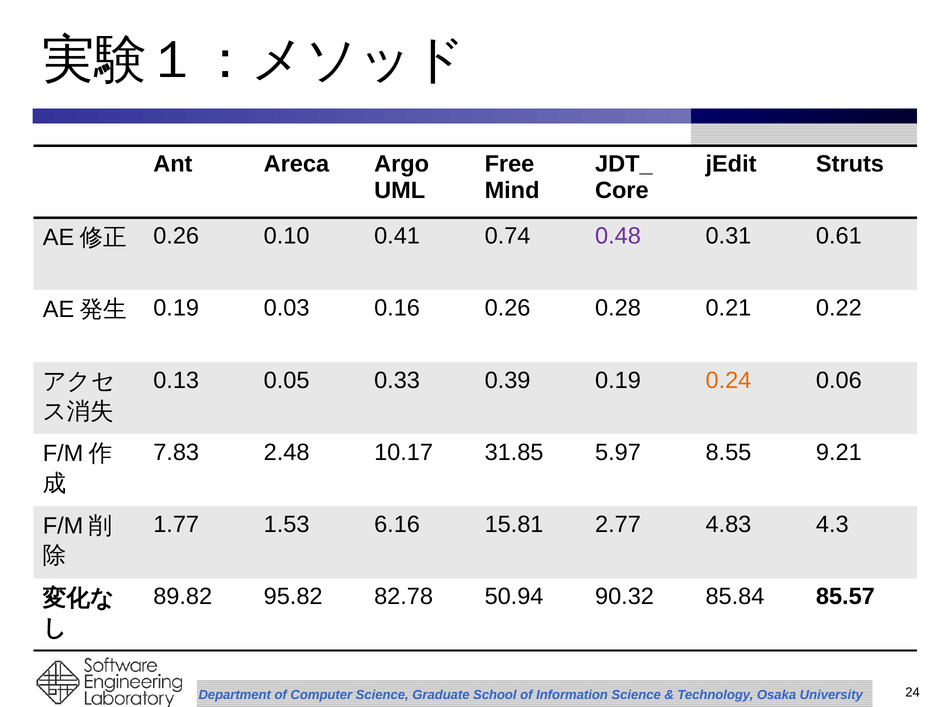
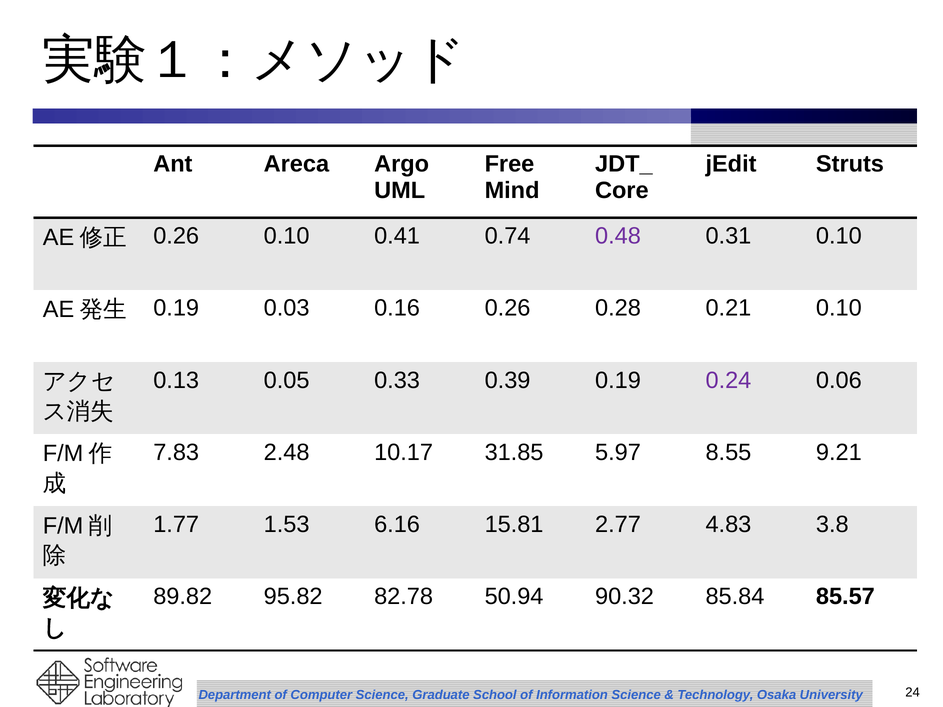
0.31 0.61: 0.61 -> 0.10
0.21 0.22: 0.22 -> 0.10
0.24 colour: orange -> purple
4.3: 4.3 -> 3.8
